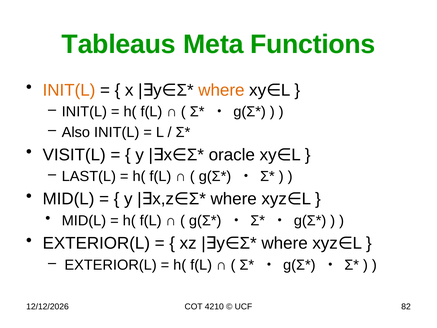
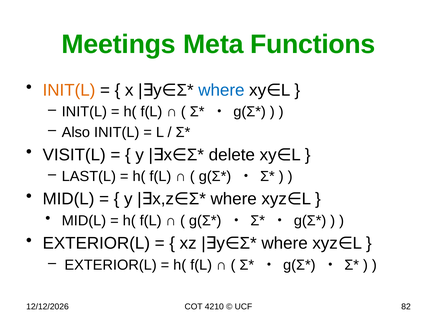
Tableaus: Tableaus -> Meetings
where at (221, 90) colour: orange -> blue
oracle: oracle -> delete
